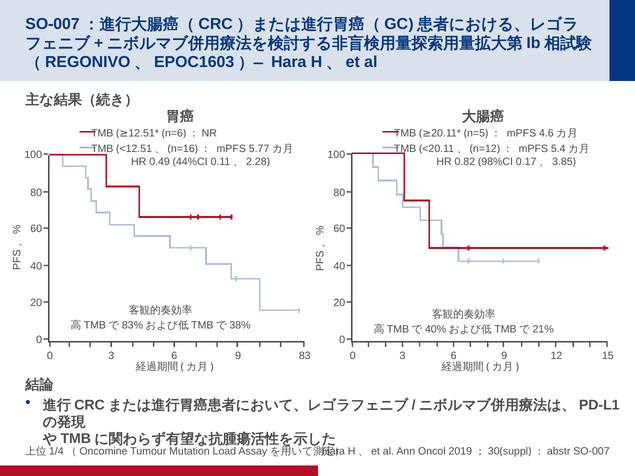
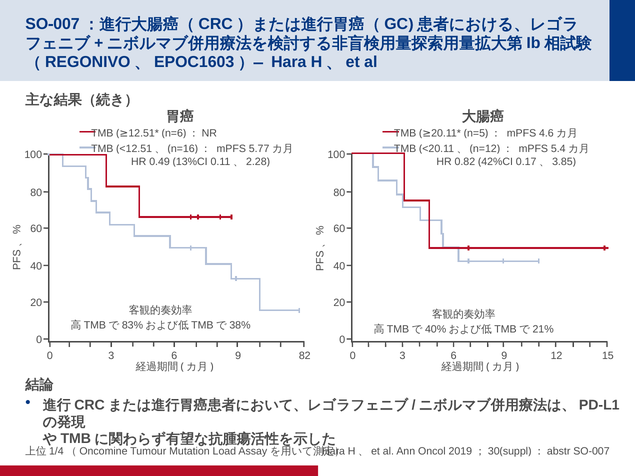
44%CI: 44%CI -> 13%CI
98%CI: 98%CI -> 42%CI
83: 83 -> 82
